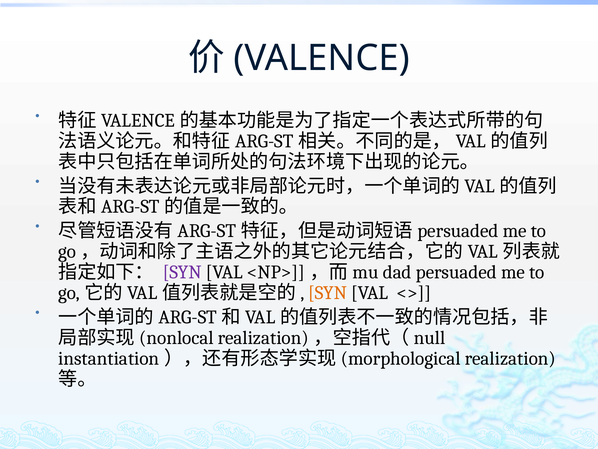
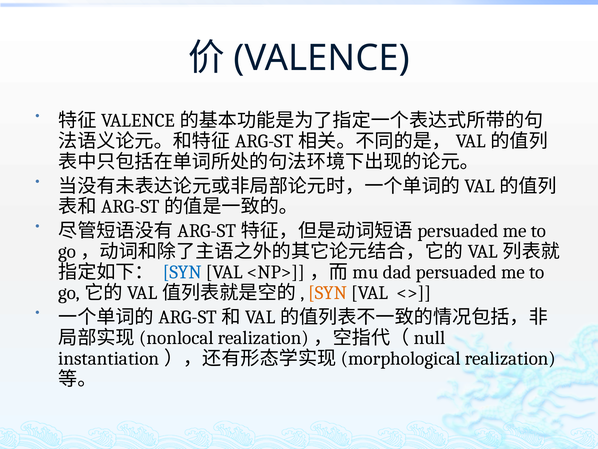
SYN at (182, 272) colour: purple -> blue
